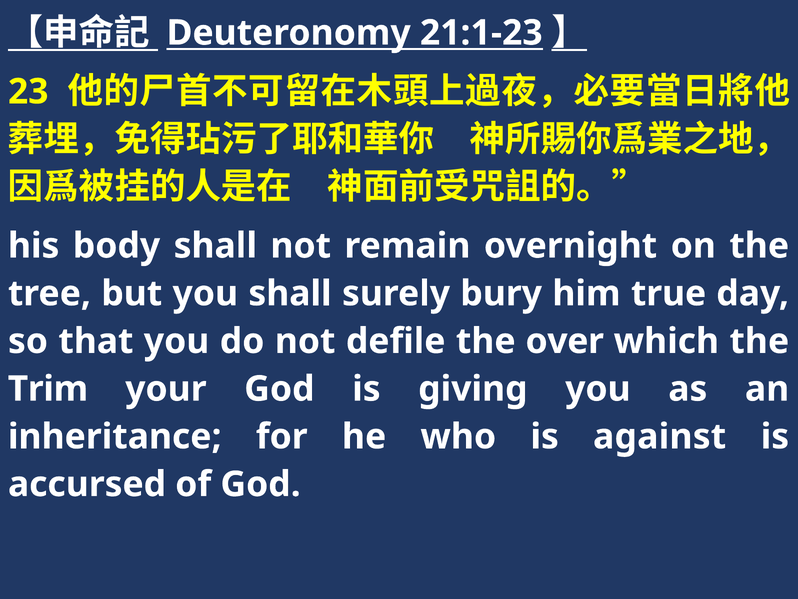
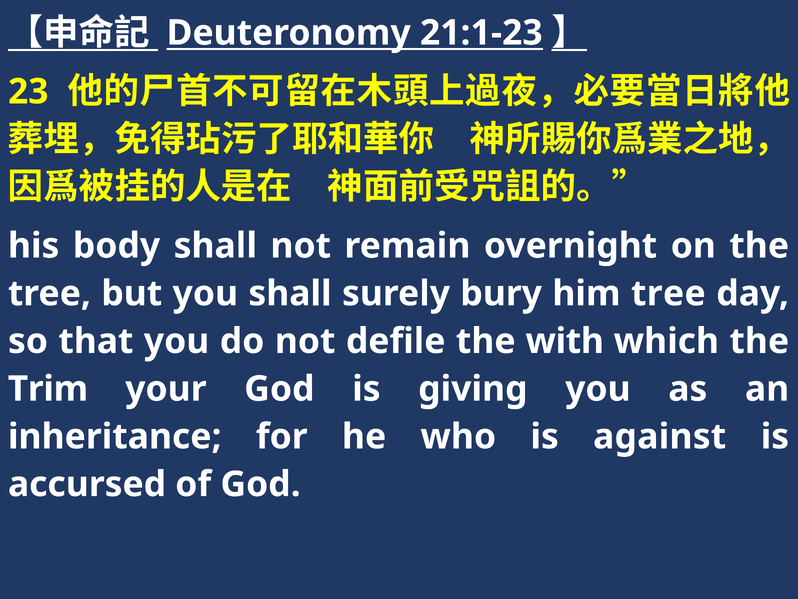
him true: true -> tree
over: over -> with
